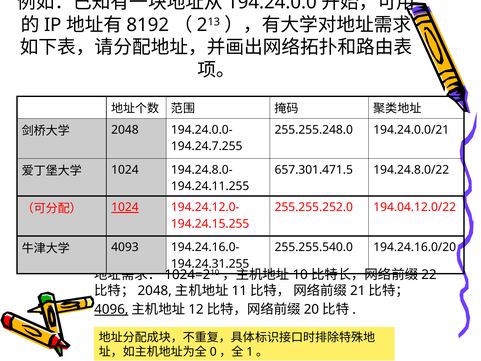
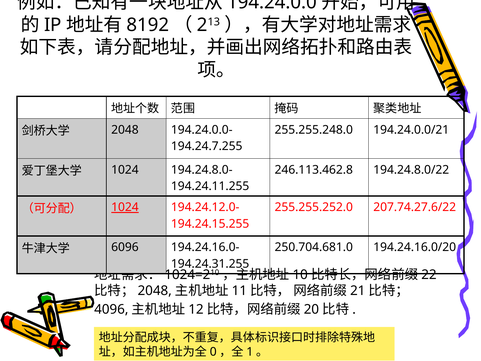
657.301.471.5: 657.301.471.5 -> 246.113.462.8
194.04.12.0/22: 194.04.12.0/22 -> 207.74.27.6/22
4093: 4093 -> 6096
255.255.540.0: 255.255.540.0 -> 250.704.681.0
4096 underline: present -> none
